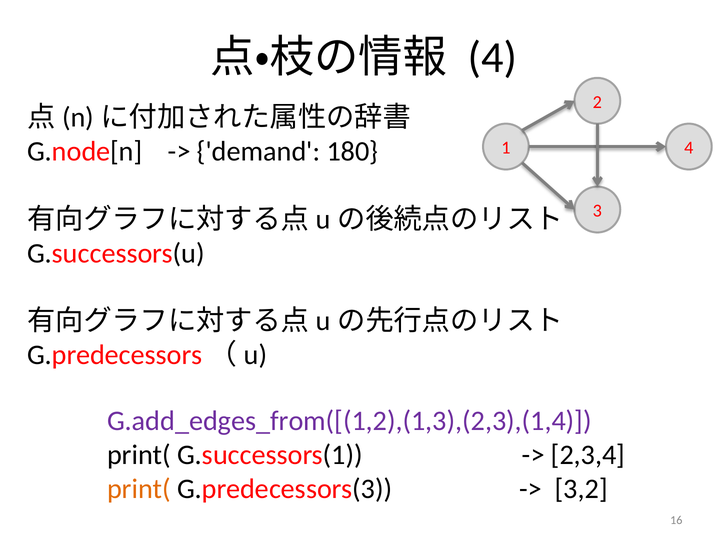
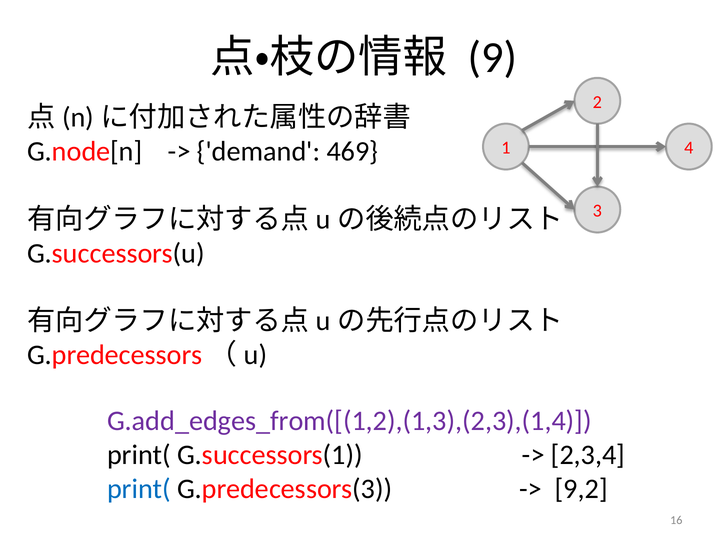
4 at (493, 58): 4 -> 9
180: 180 -> 469
print( at (139, 488) colour: orange -> blue
3,2: 3,2 -> 9,2
